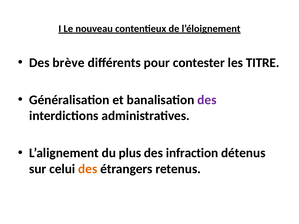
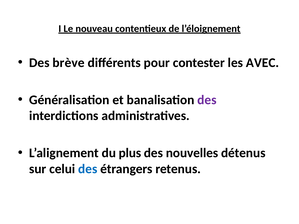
TITRE: TITRE -> AVEC
infraction: infraction -> nouvelles
des at (88, 169) colour: orange -> blue
